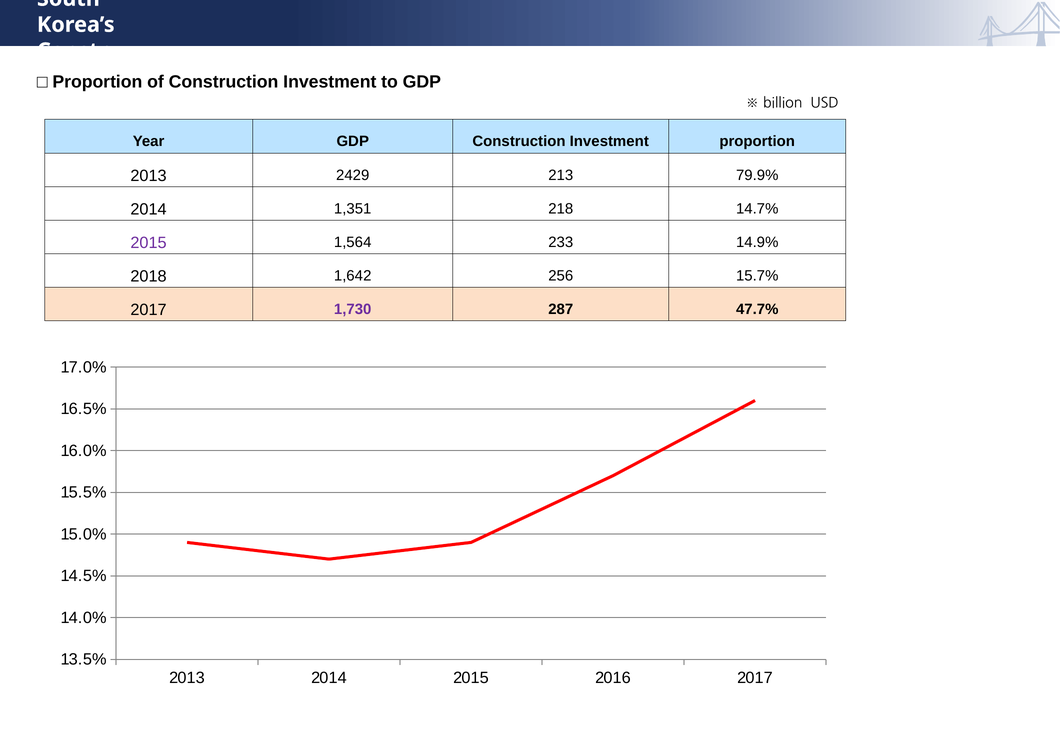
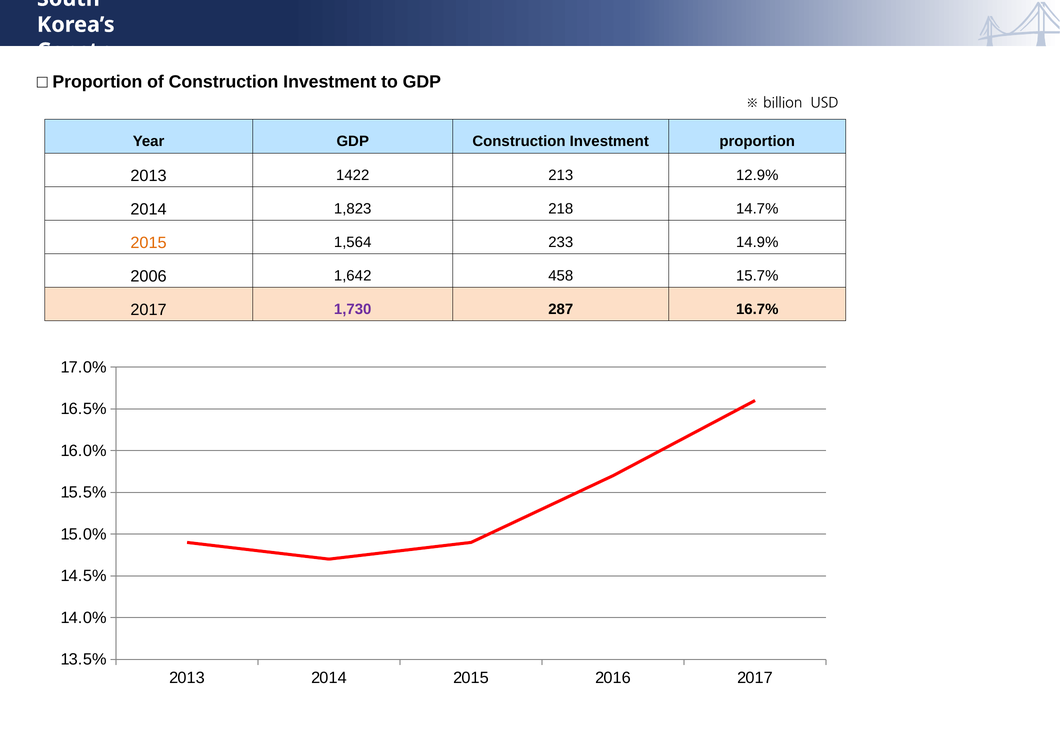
2429: 2429 -> 1422
79.9%: 79.9% -> 12.9%
1,351: 1,351 -> 1,823
2015 at (149, 243) colour: purple -> orange
2018: 2018 -> 2006
256: 256 -> 458
47.7%: 47.7% -> 16.7%
